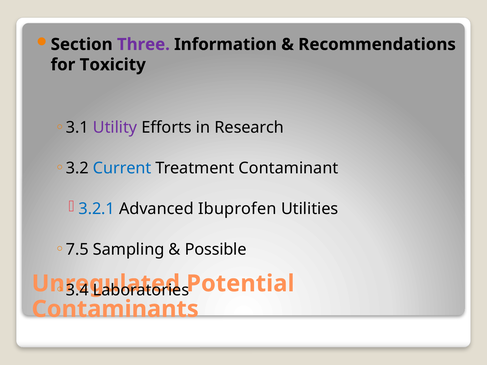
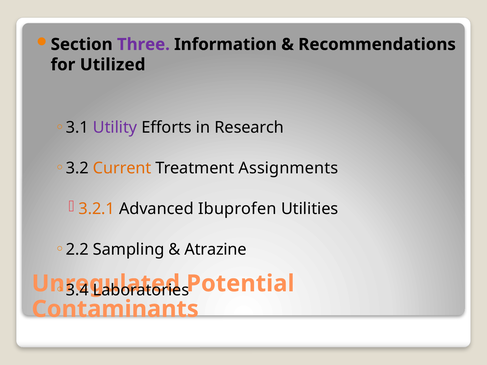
Toxicity: Toxicity -> Utilized
Current colour: blue -> orange
Contaminant: Contaminant -> Assignments
3.2.1 colour: blue -> orange
7.5: 7.5 -> 2.2
Possible: Possible -> Atrazine
